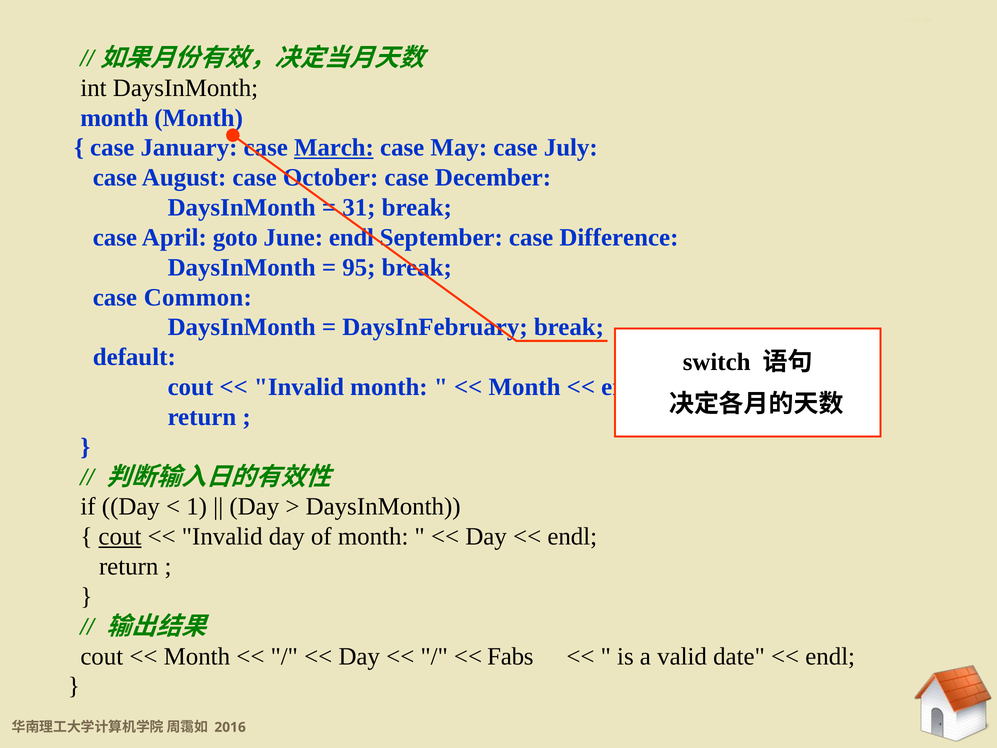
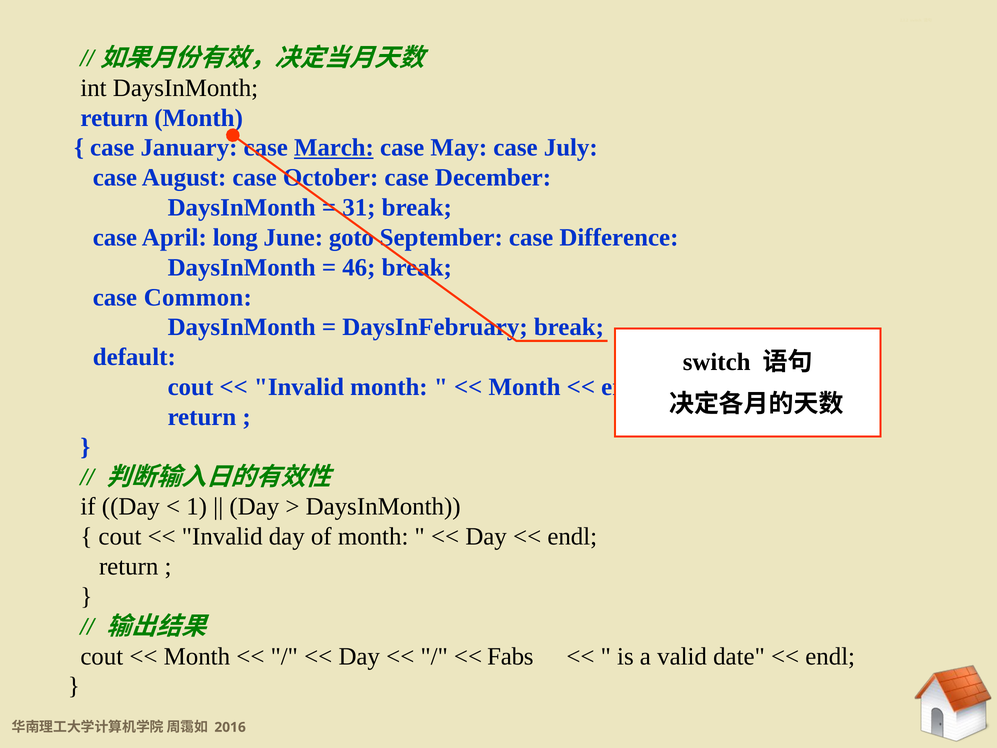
month at (114, 118): month -> return
goto: goto -> long
June endl: endl -> goto
95: 95 -> 46
cout at (120, 536) underline: present -> none
